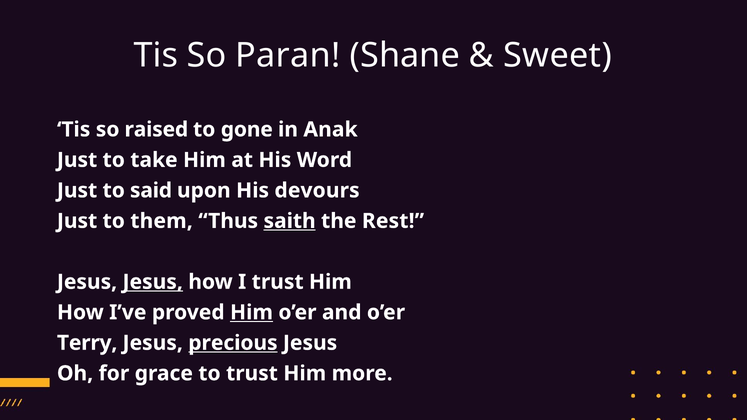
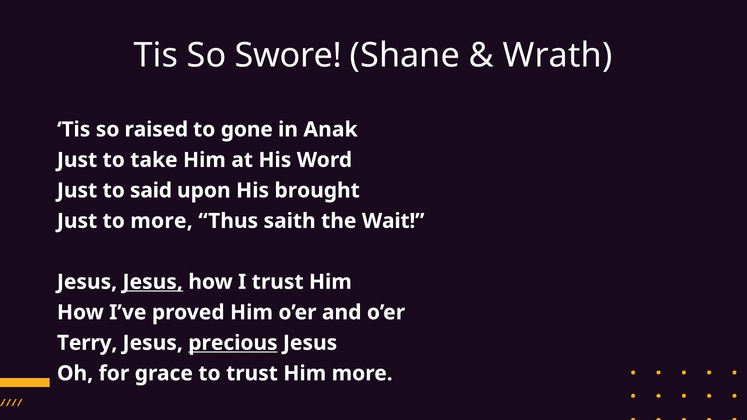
Paran: Paran -> Swore
Sweet: Sweet -> Wrath
devours: devours -> brought
to them: them -> more
saith underline: present -> none
Rest: Rest -> Wait
Him at (251, 313) underline: present -> none
